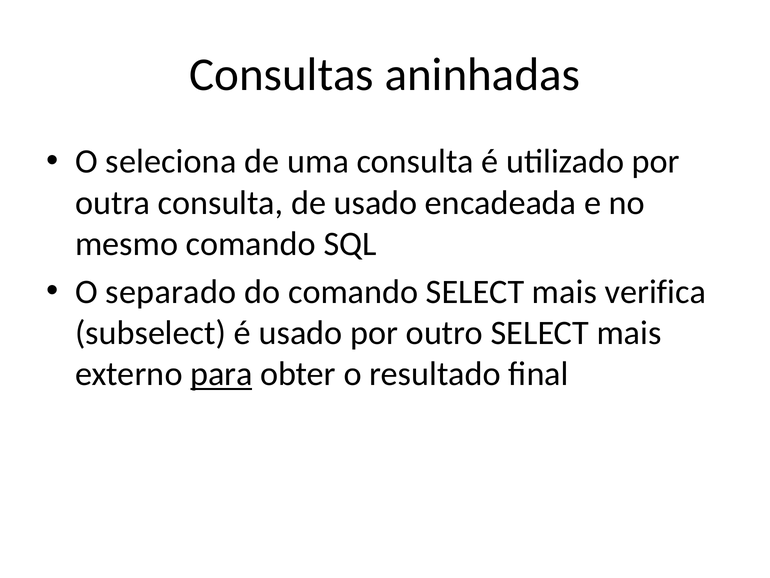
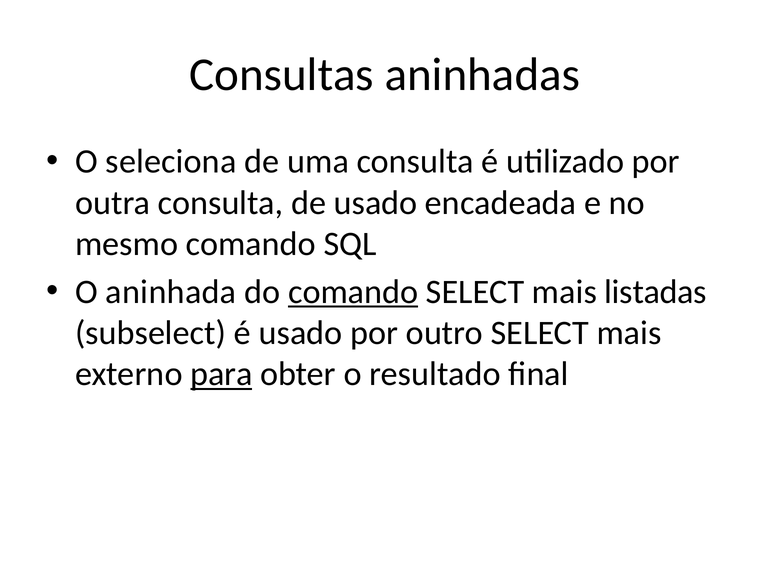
separado: separado -> aninhada
comando at (353, 292) underline: none -> present
verifica: verifica -> listadas
